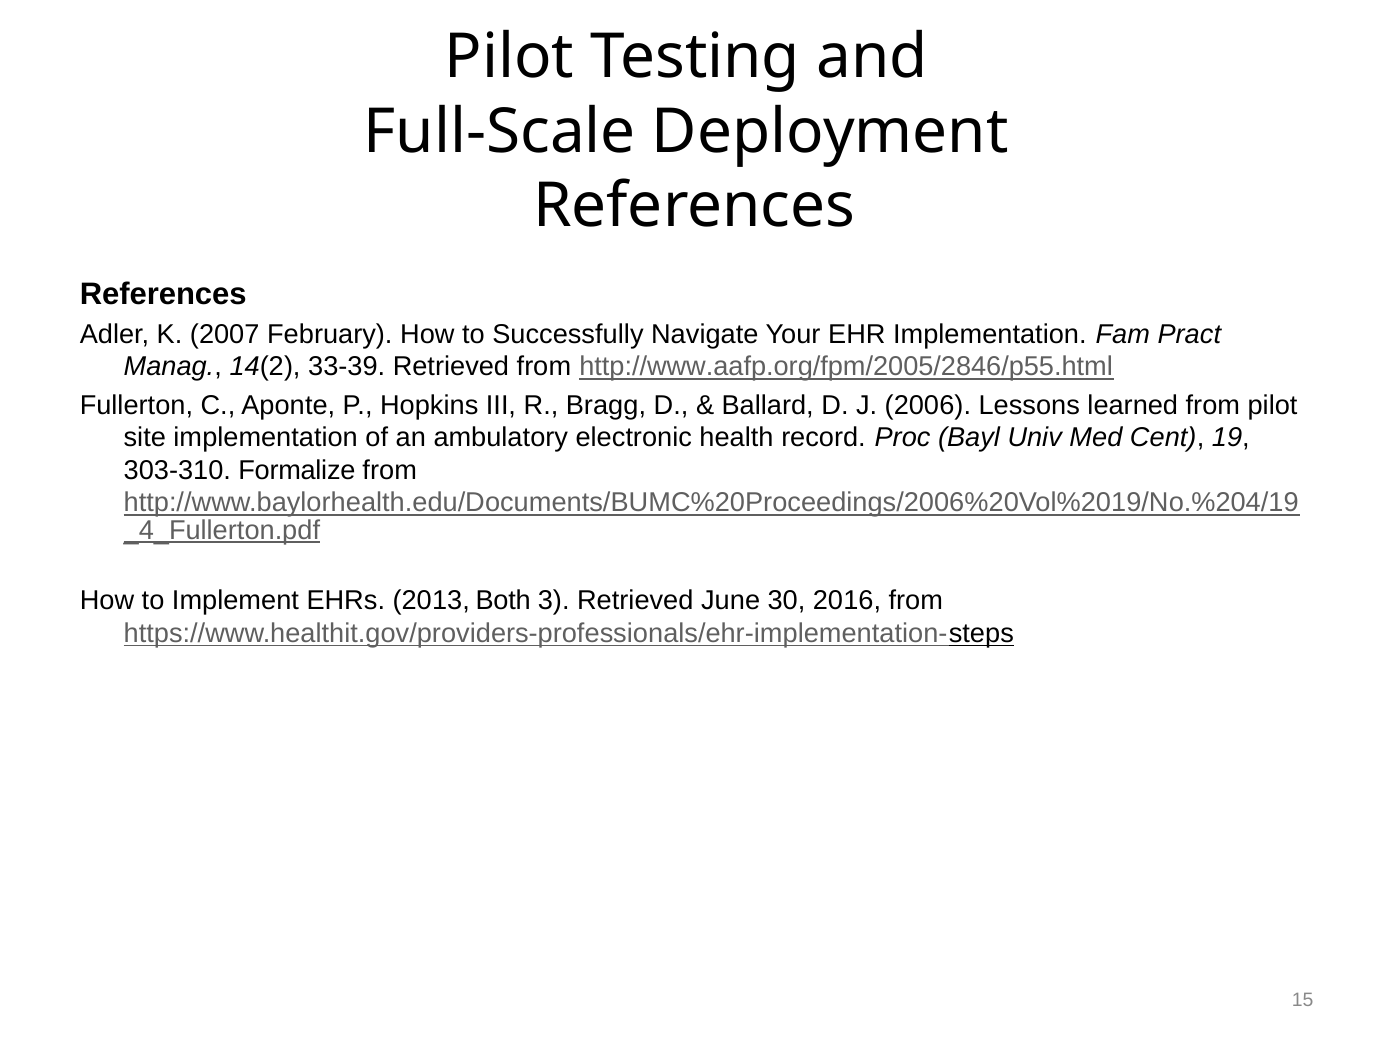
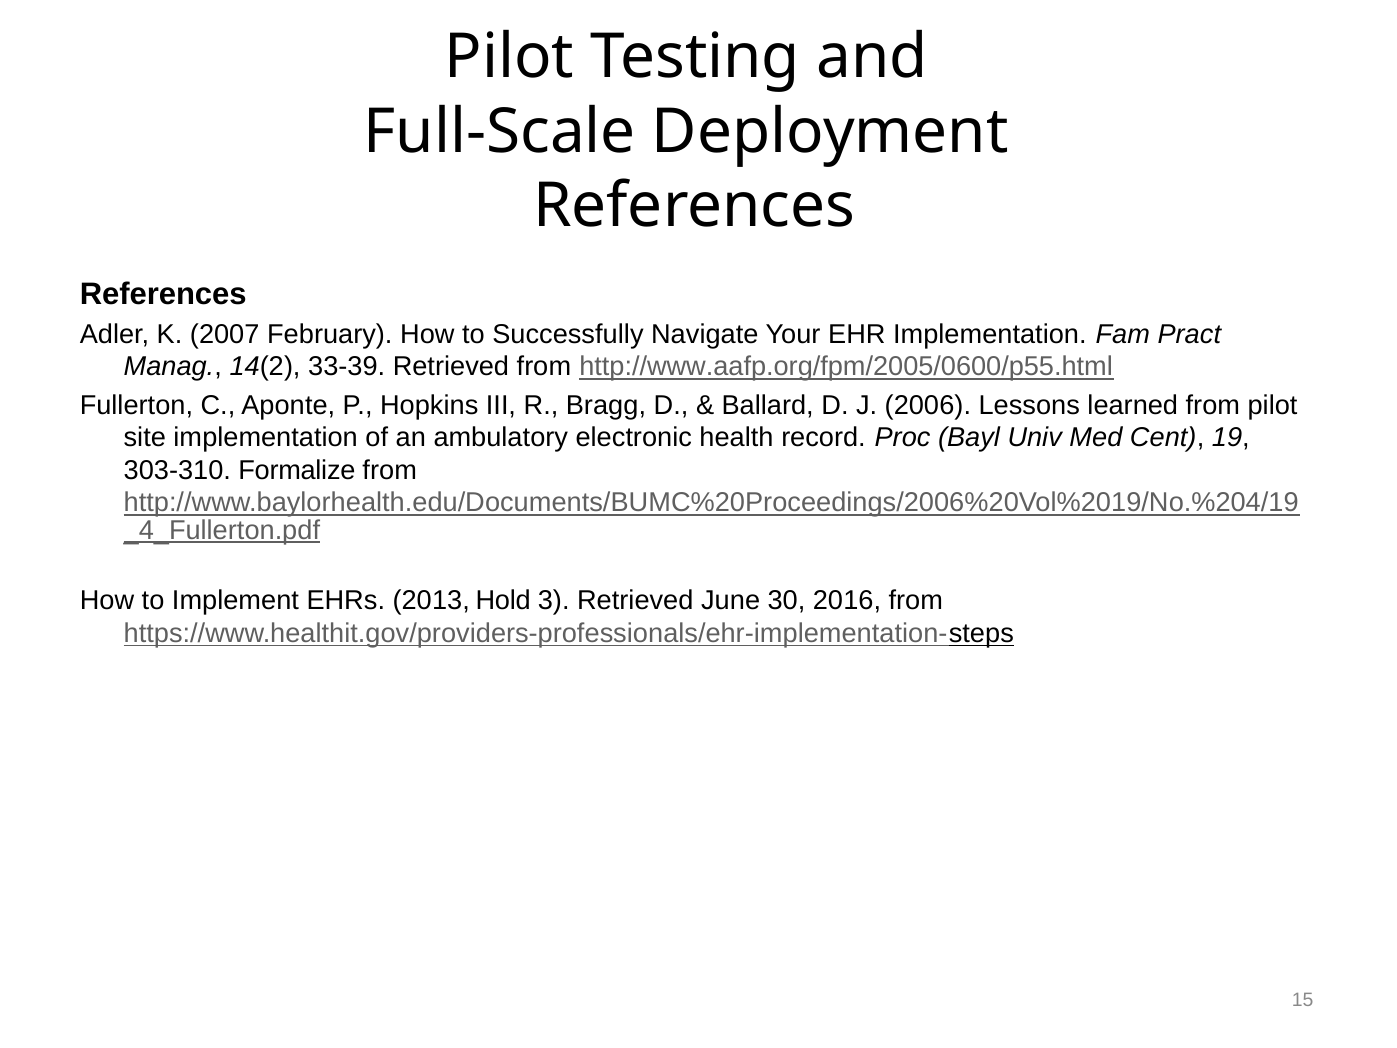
http://www.aafp.org/fpm/2005/2846/p55.html: http://www.aafp.org/fpm/2005/2846/p55.html -> http://www.aafp.org/fpm/2005/0600/p55.html
Both: Both -> Hold
